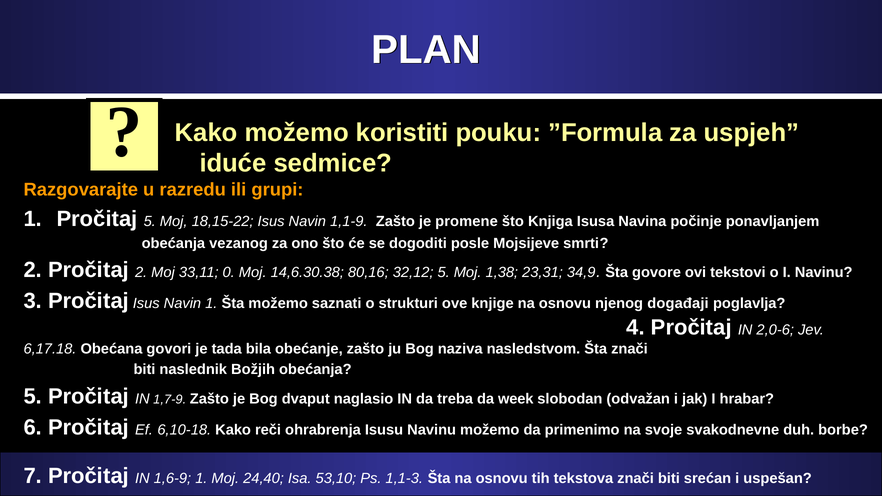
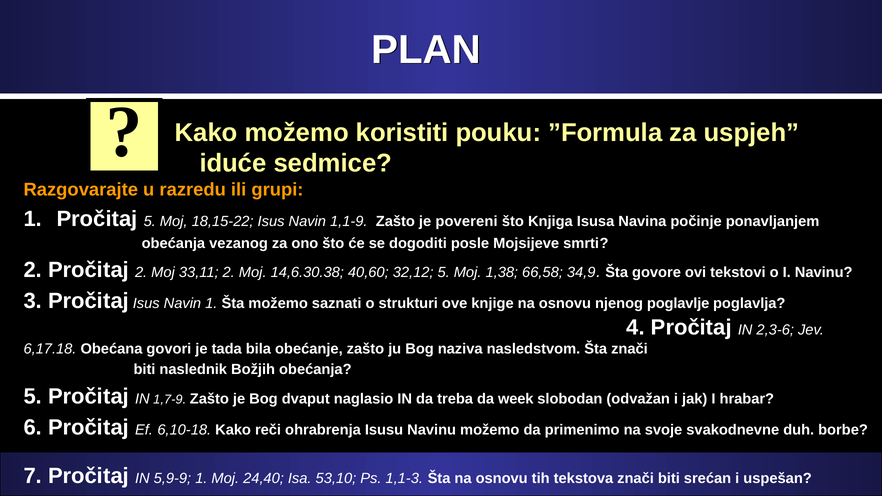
promene: promene -> povereni
33,11 0: 0 -> 2
80,16: 80,16 -> 40,60
23,31: 23,31 -> 66,58
događaji: događaji -> poglavlje
2,0-6: 2,0-6 -> 2,3-6
1,6-9: 1,6-9 -> 5,9-9
